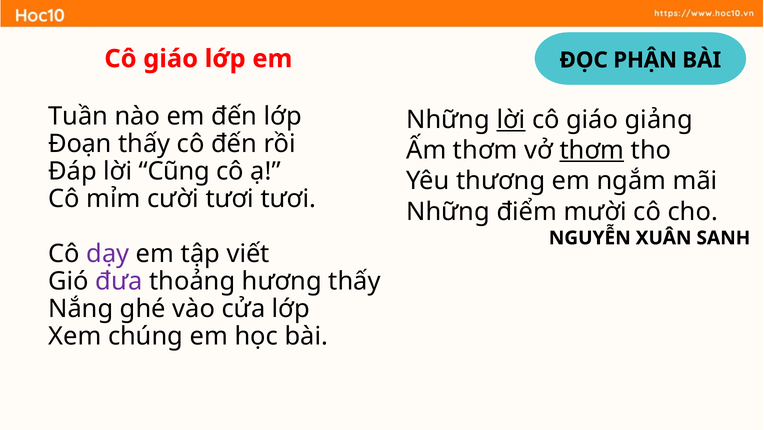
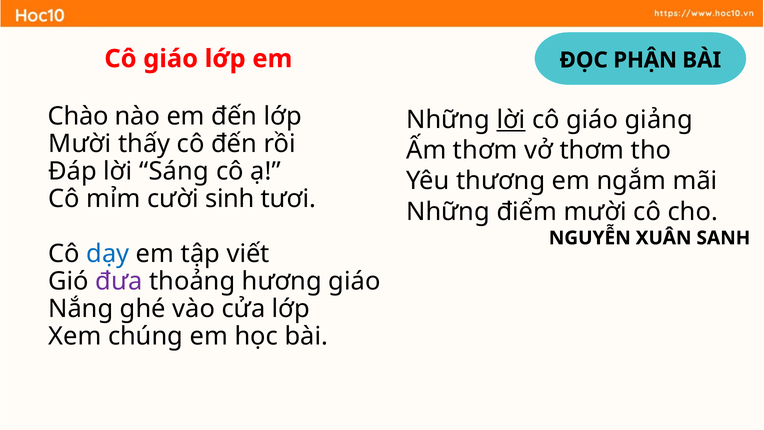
Tuần: Tuần -> Chào
Đoạn at (80, 144): Đoạn -> Mười
thơm at (592, 150) underline: present -> none
Cũng: Cũng -> Sáng
cười tươi: tươi -> sinh
dạy colour: purple -> blue
hương thấy: thấy -> giáo
